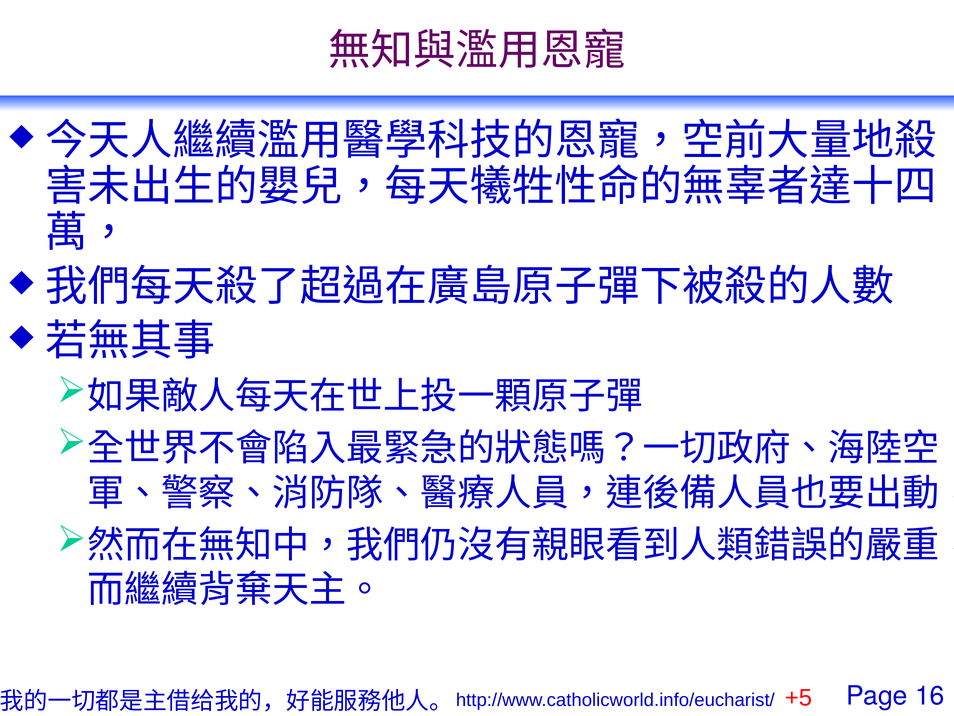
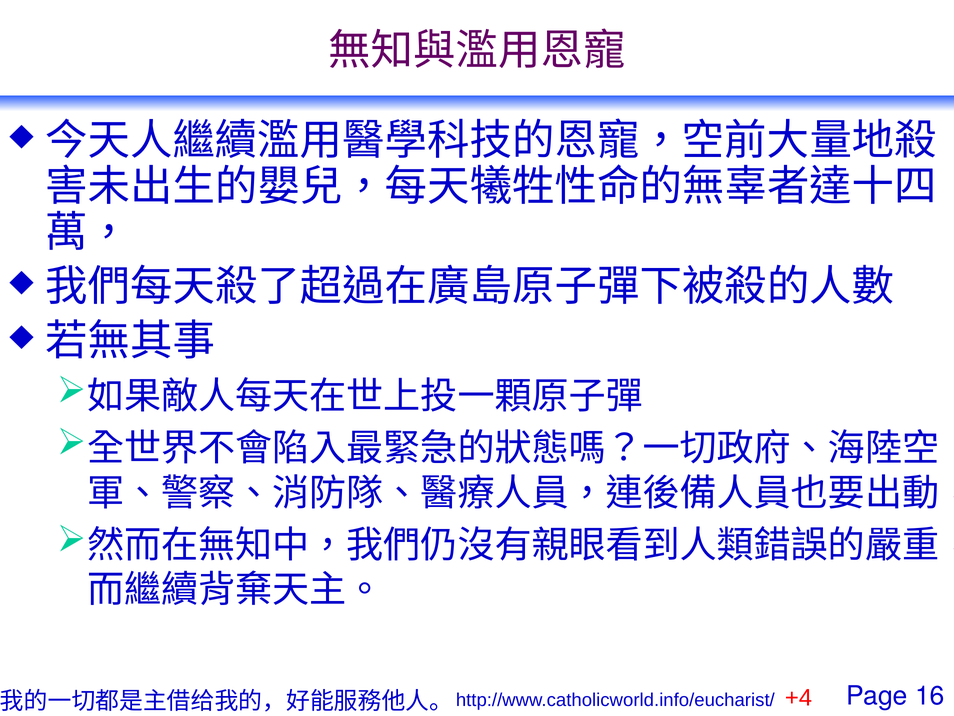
+5: +5 -> +4
